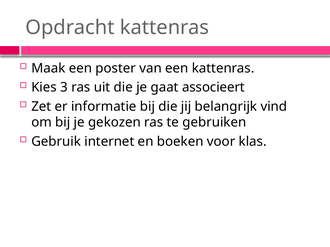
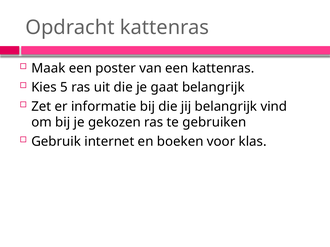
3: 3 -> 5
gaat associeert: associeert -> belangrijk
